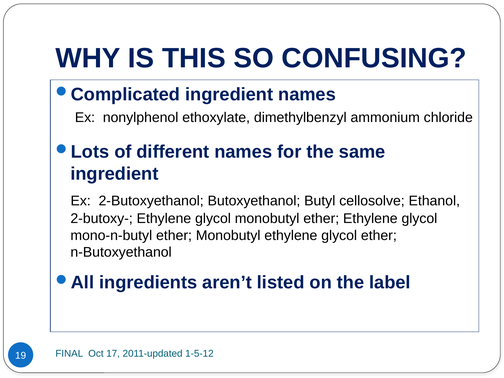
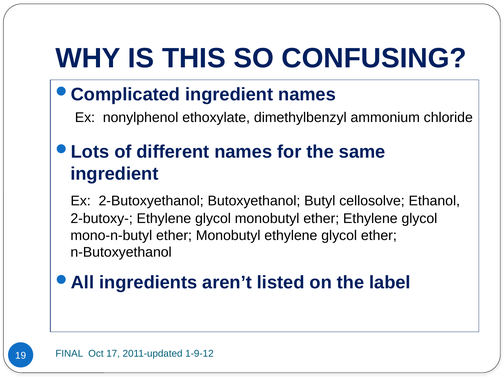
1-5-12: 1-5-12 -> 1-9-12
